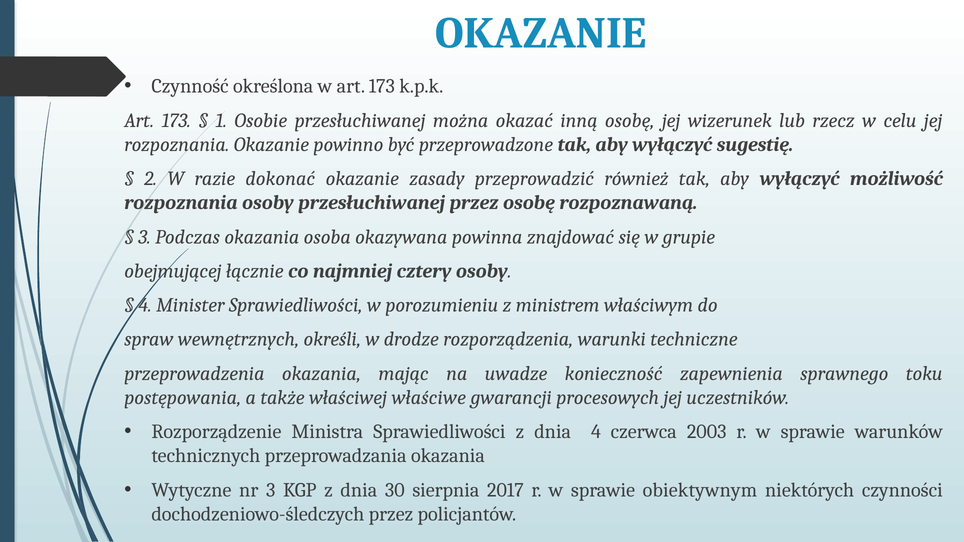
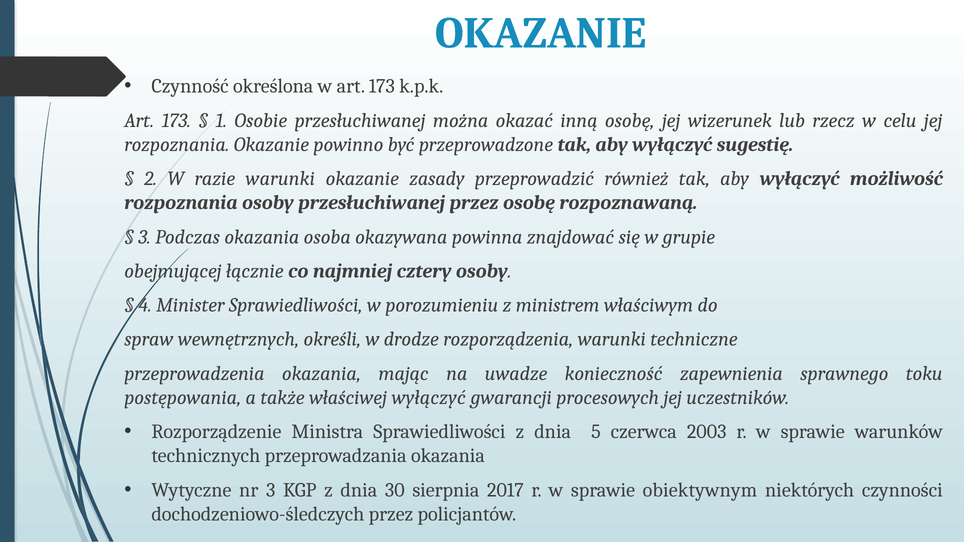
razie dokonać: dokonać -> warunki
właściwej właściwe: właściwe -> wyłączyć
dnia 4: 4 -> 5
